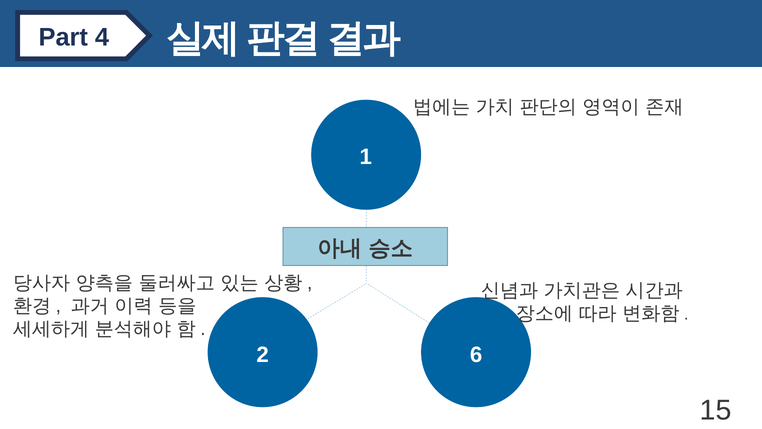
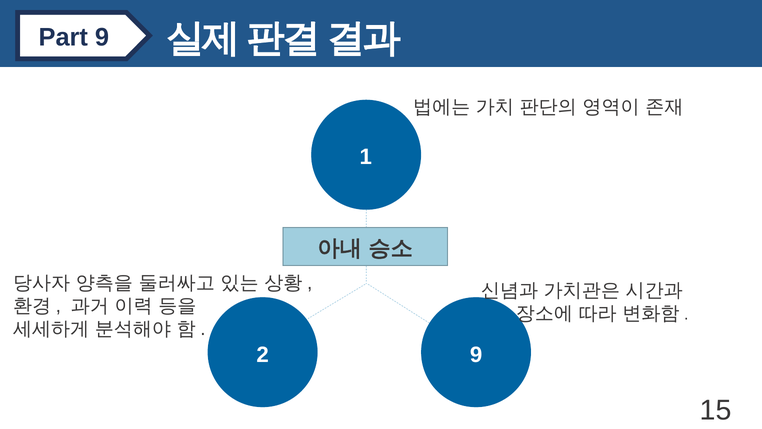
Part 4: 4 -> 9
2 6: 6 -> 9
